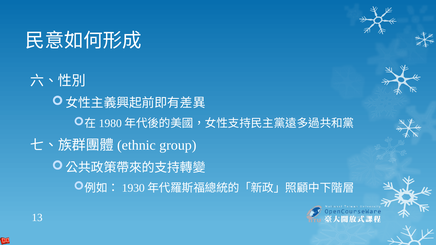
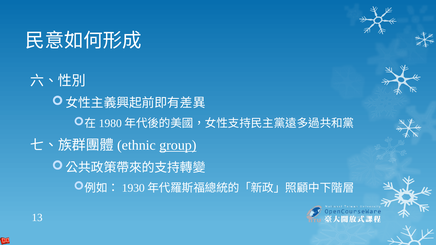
group underline: none -> present
